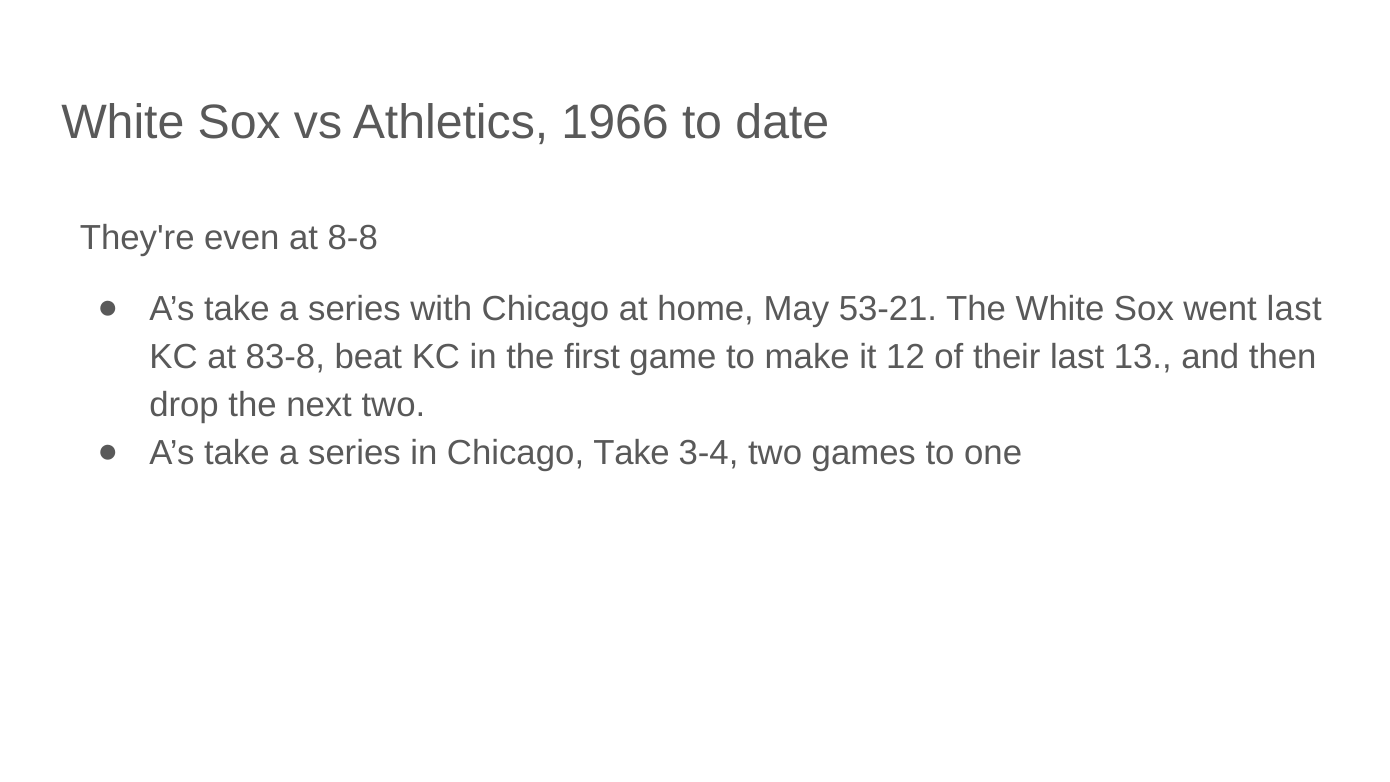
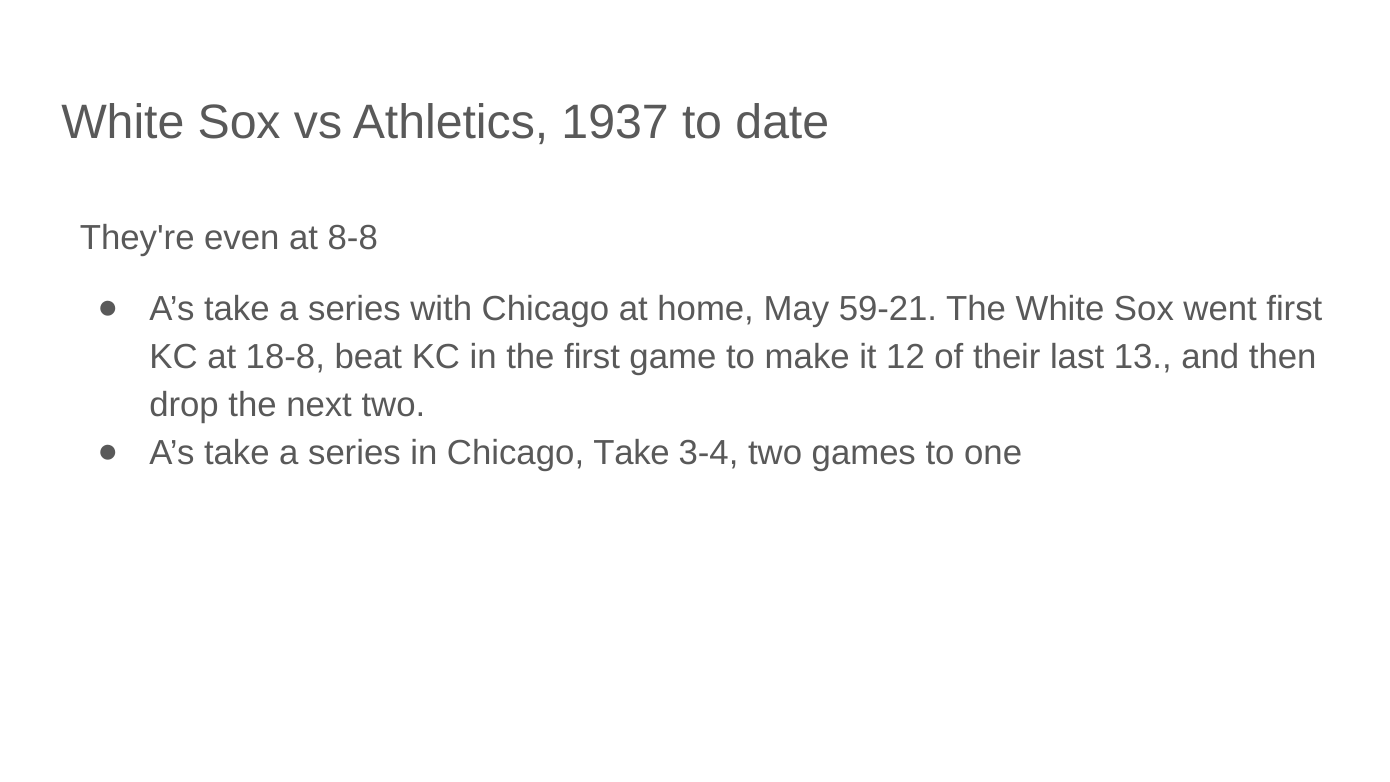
1966: 1966 -> 1937
53-21: 53-21 -> 59-21
went last: last -> first
83-8: 83-8 -> 18-8
